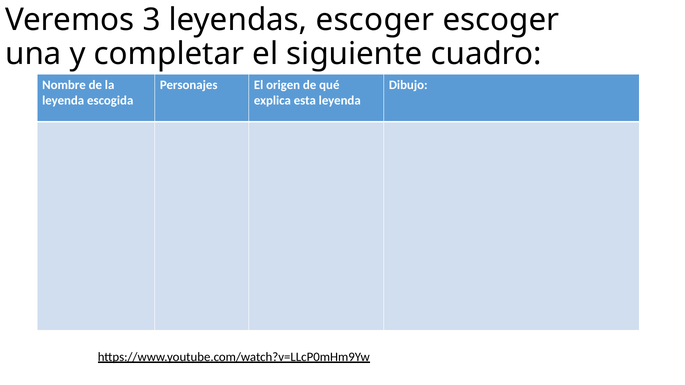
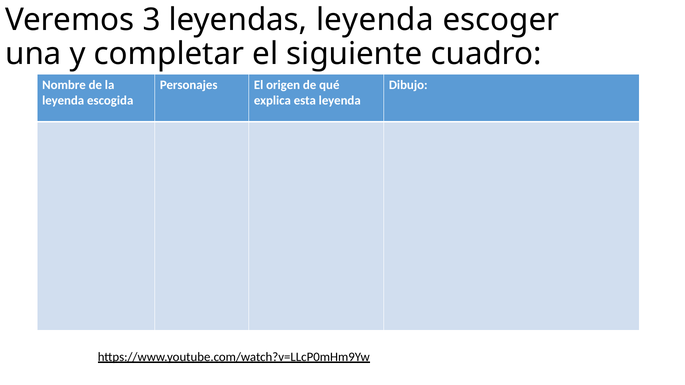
leyendas escoger: escoger -> leyenda
